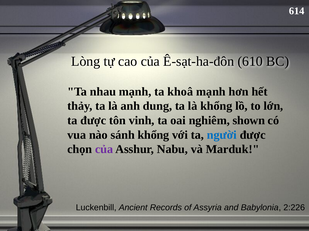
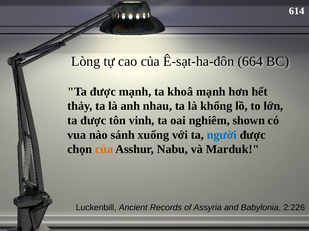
610: 610 -> 664
nhau at (103, 92): nhau -> được
dung: dung -> nhau
sánh khổng: khổng -> xuống
của at (104, 150) colour: purple -> orange
